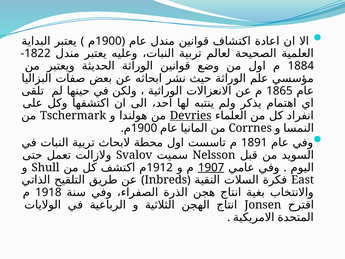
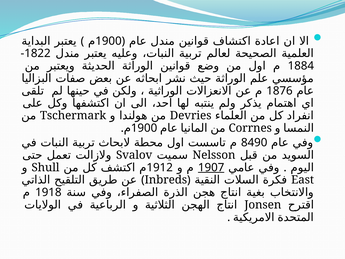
1865: 1865 -> 1876
Devries underline: present -> none
1891: 1891 -> 8490
